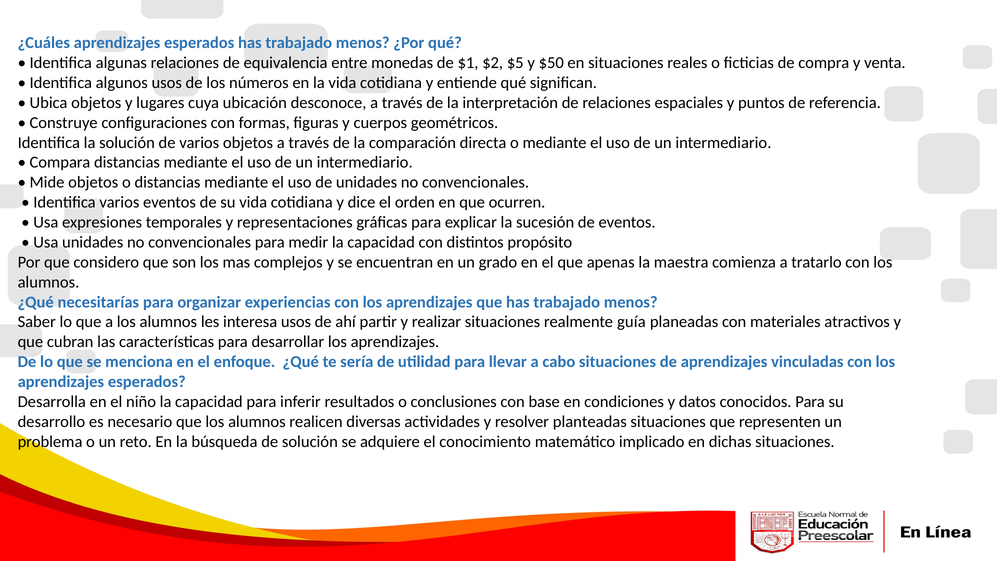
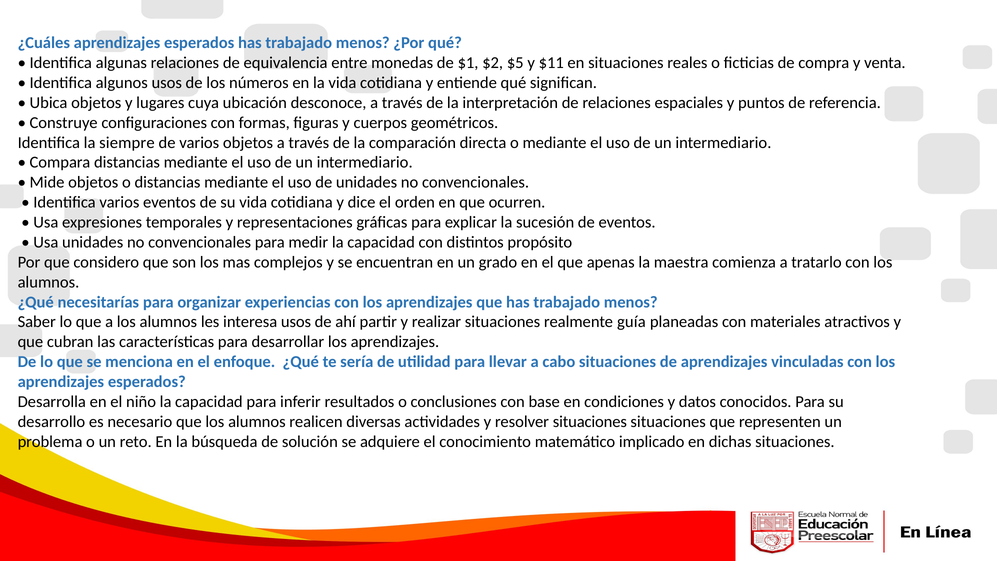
$50: $50 -> $11
la solución: solución -> siempre
resolver planteadas: planteadas -> situaciones
